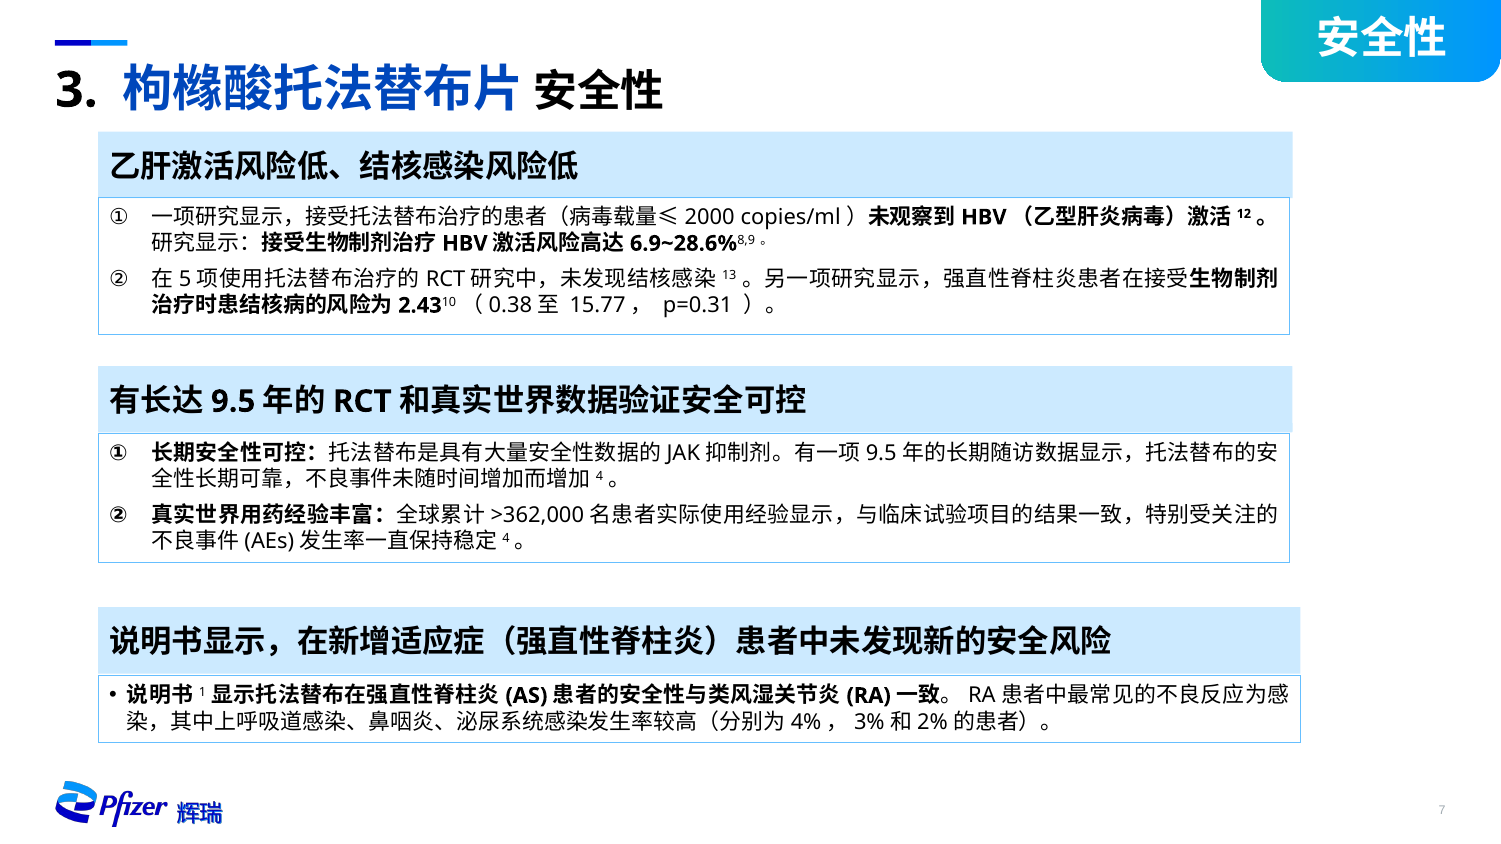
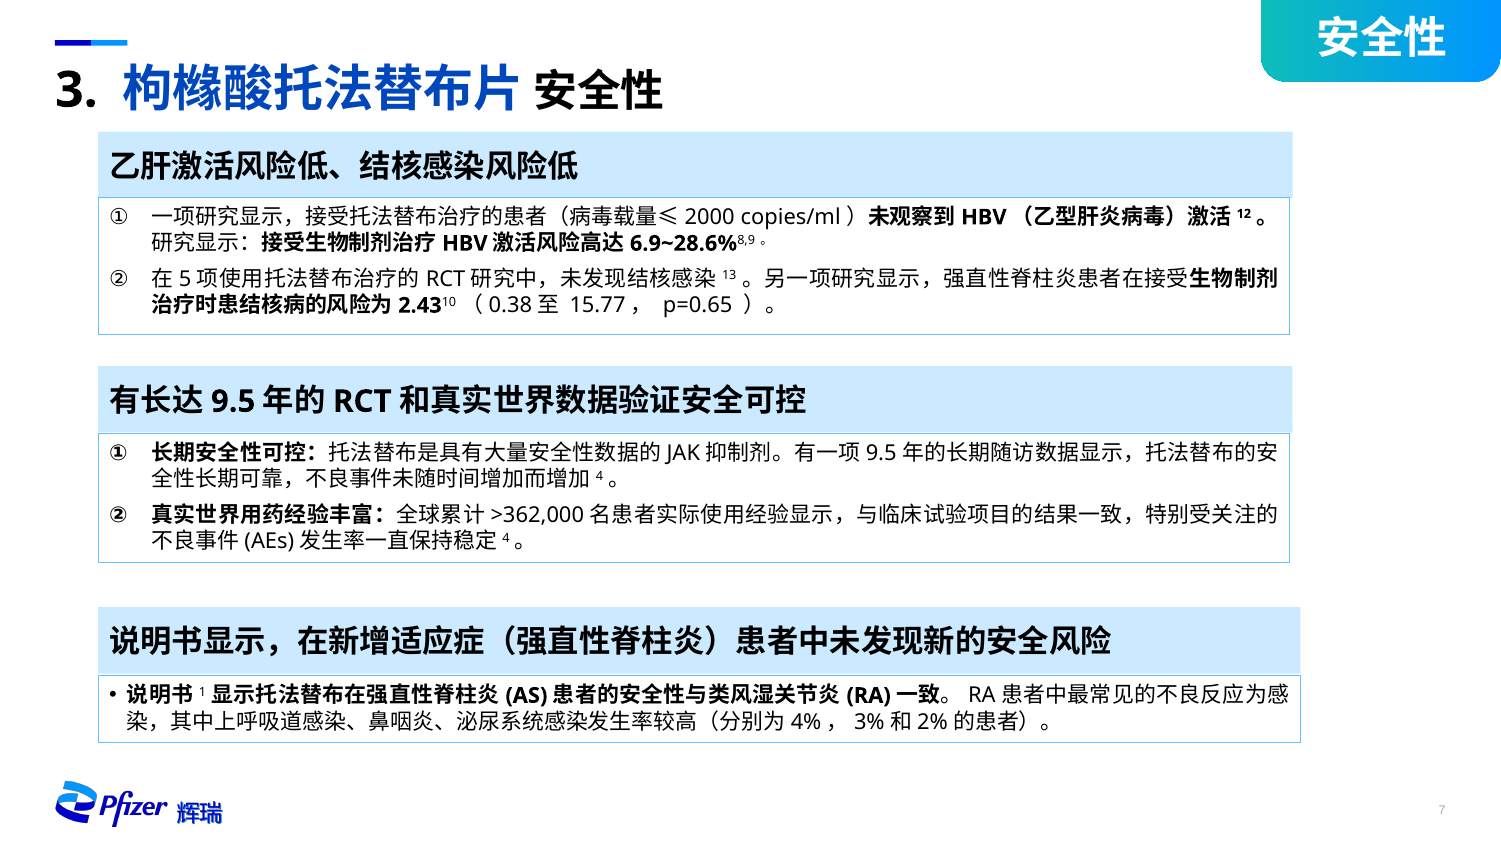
p=0.31: p=0.31 -> p=0.65
